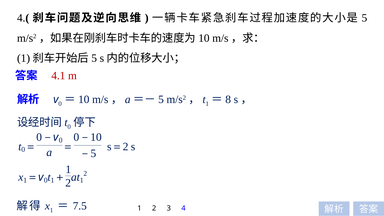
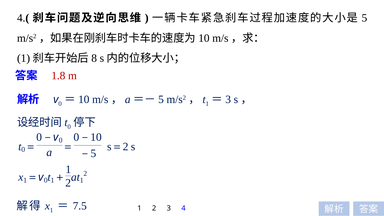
5 at (94, 58): 5 -> 8
4.1: 4.1 -> 1.8
8 at (228, 100): 8 -> 3
